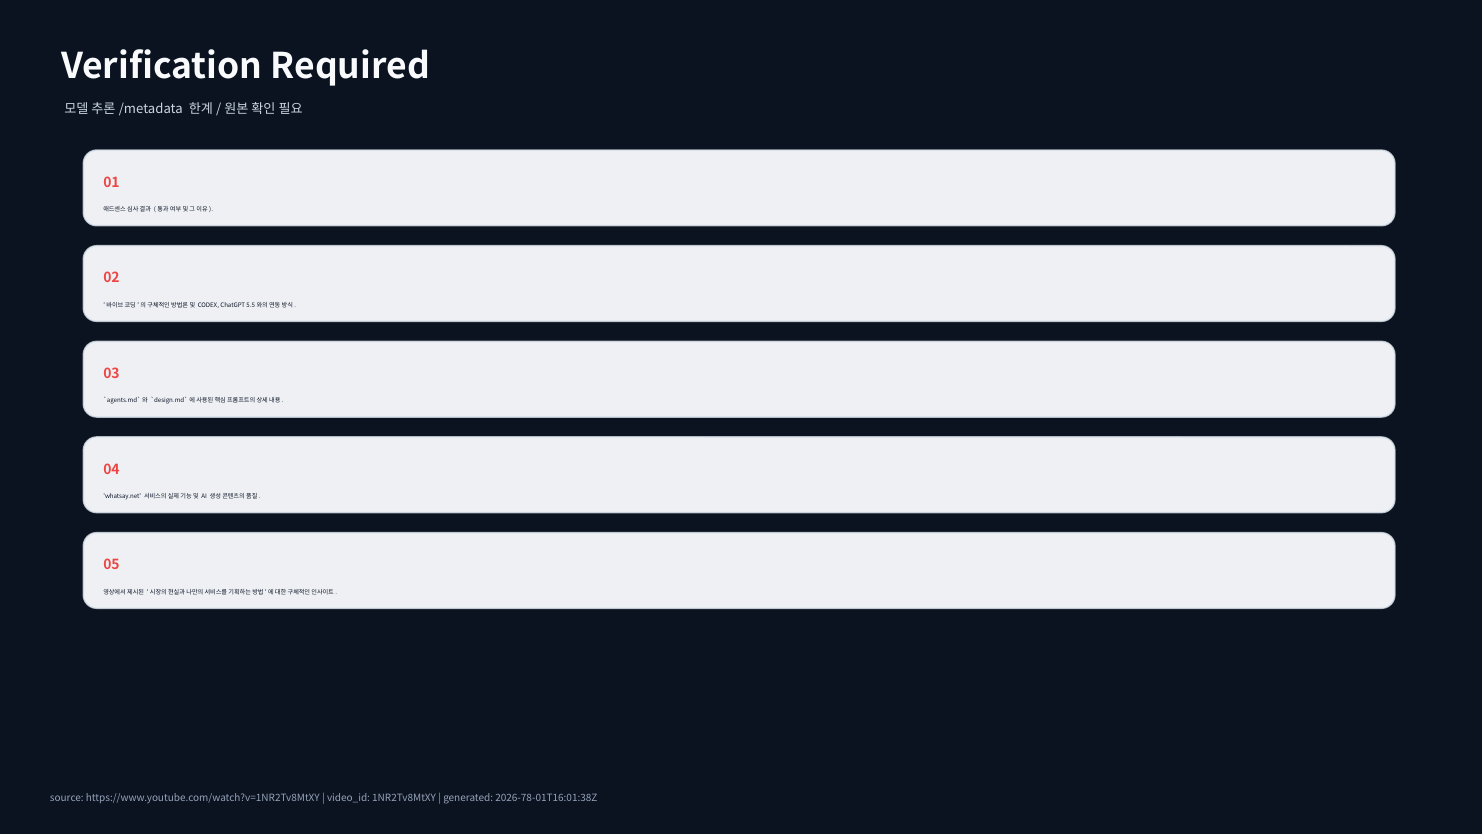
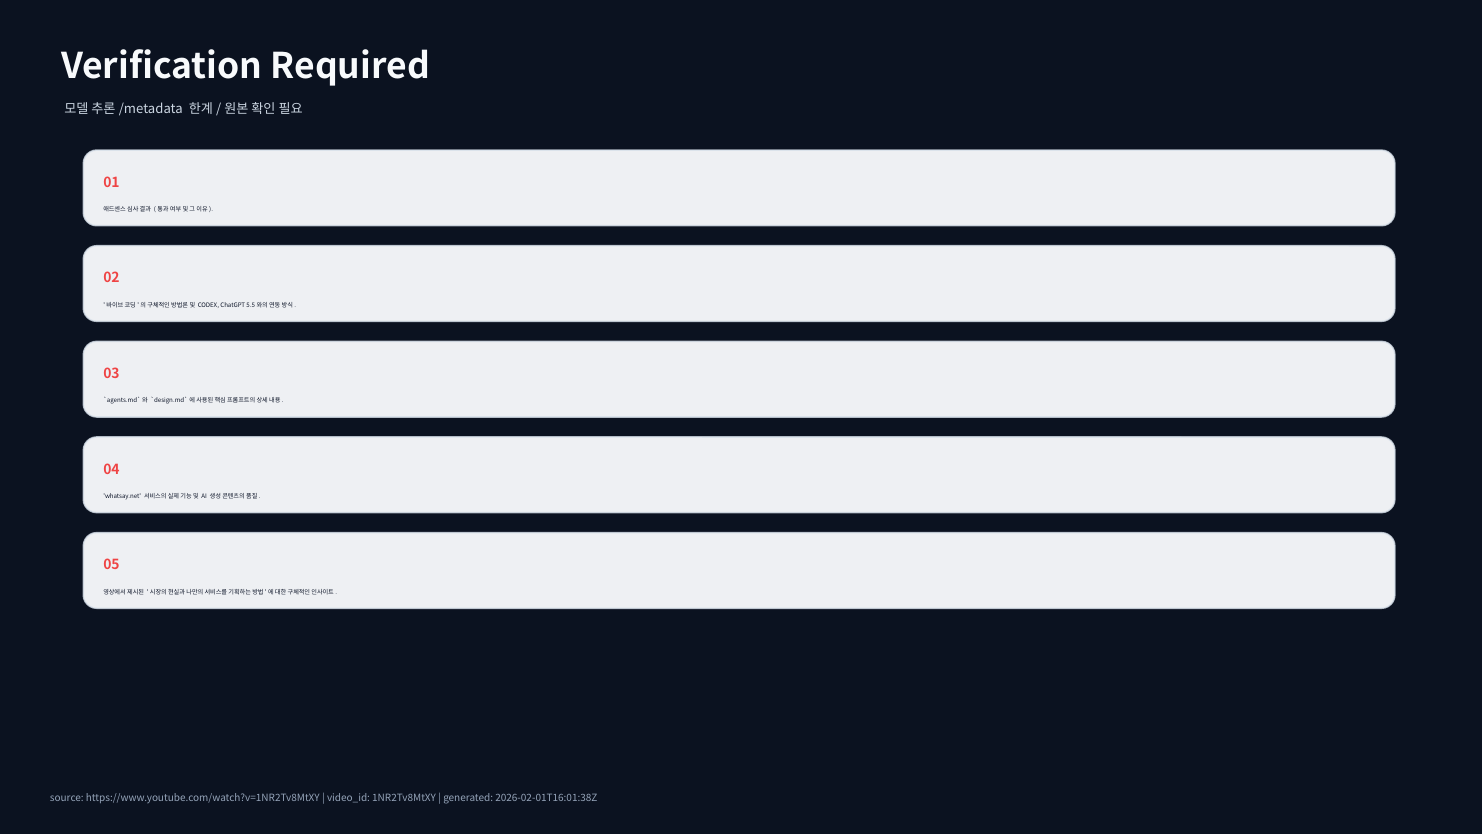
2026-78-01T16:01:38Z: 2026-78-01T16:01:38Z -> 2026-02-01T16:01:38Z
